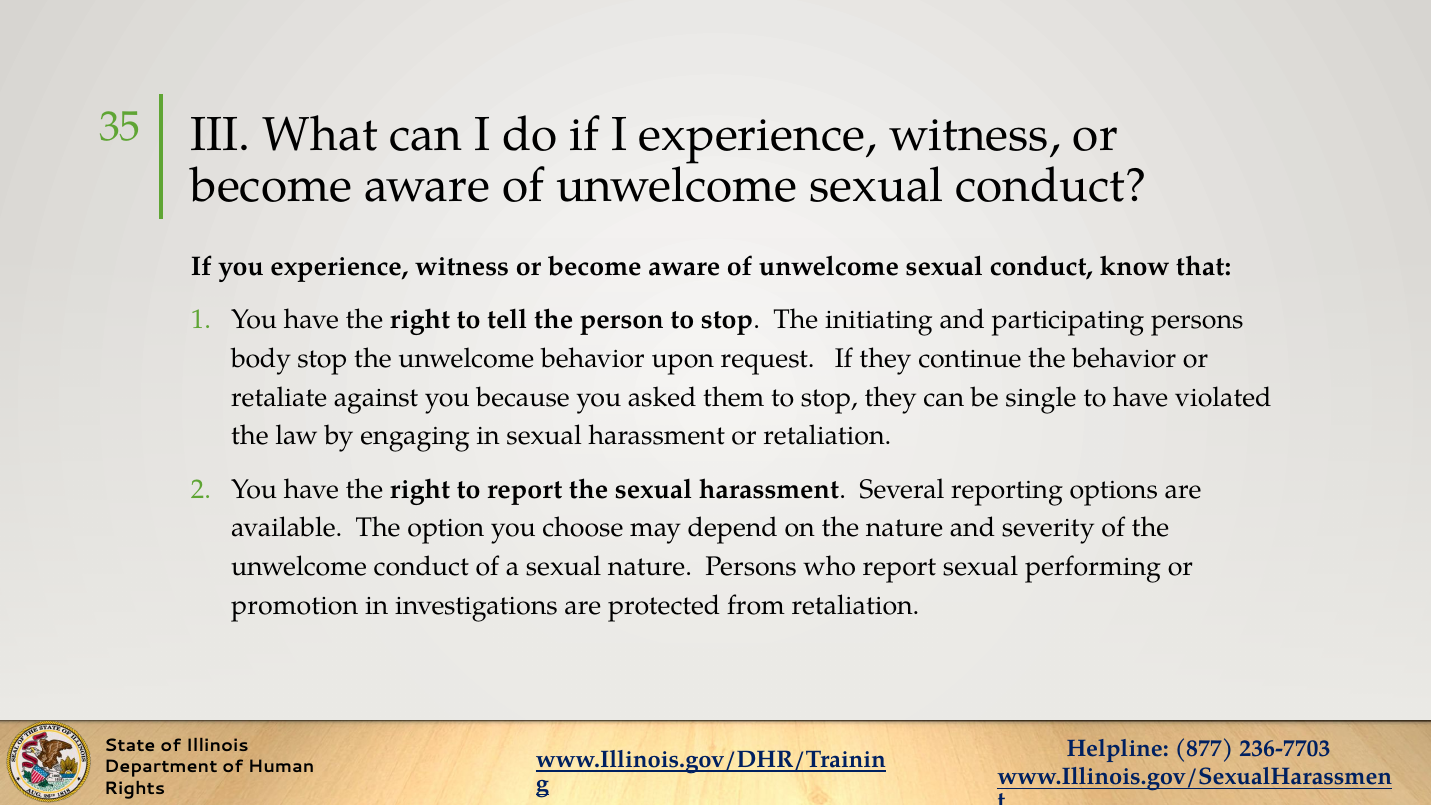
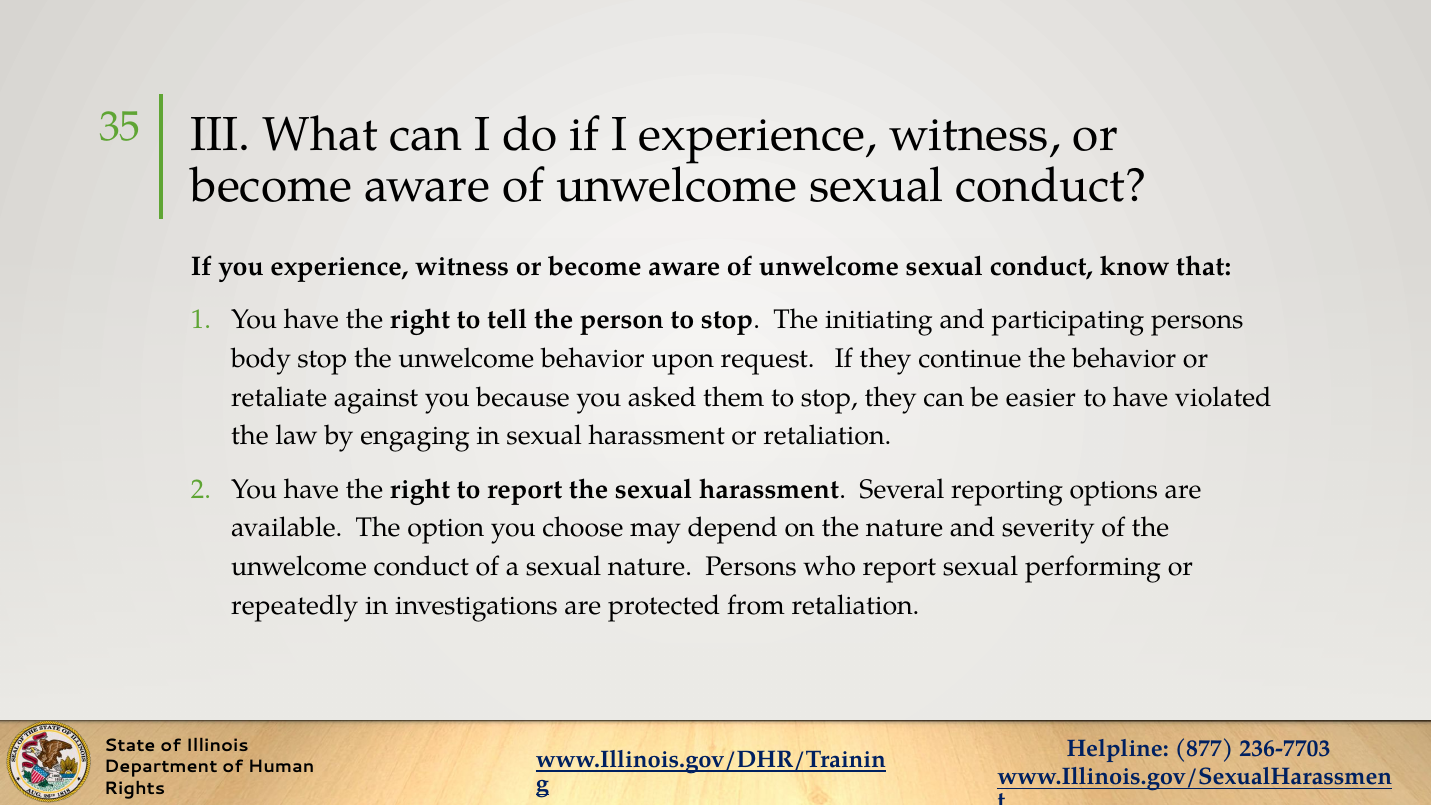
single: single -> easier
promotion: promotion -> repeatedly
